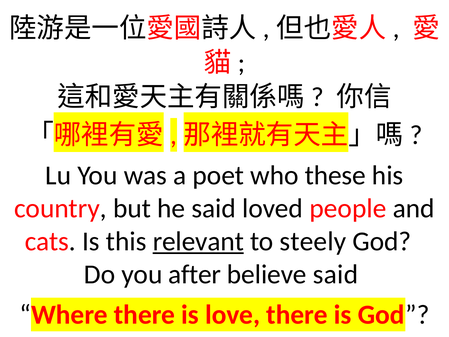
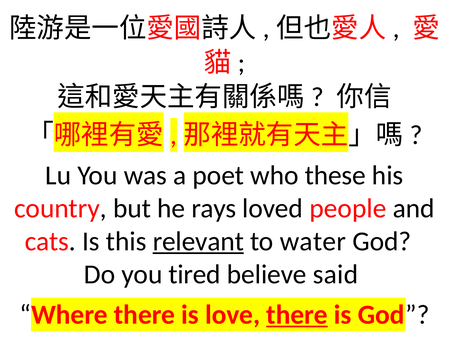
he said: said -> rays
steely: steely -> water
after: after -> tired
there at (297, 315) underline: none -> present
